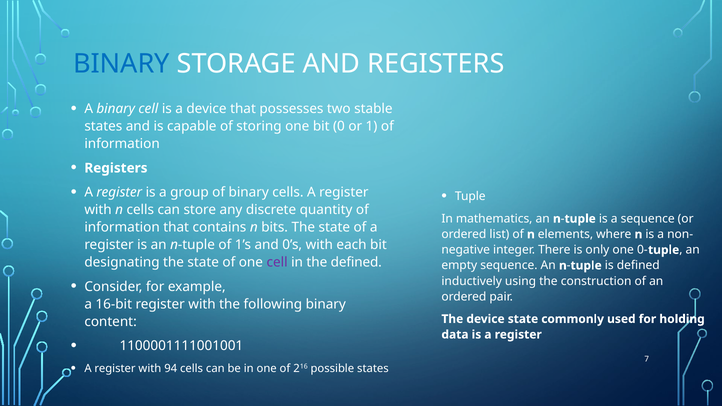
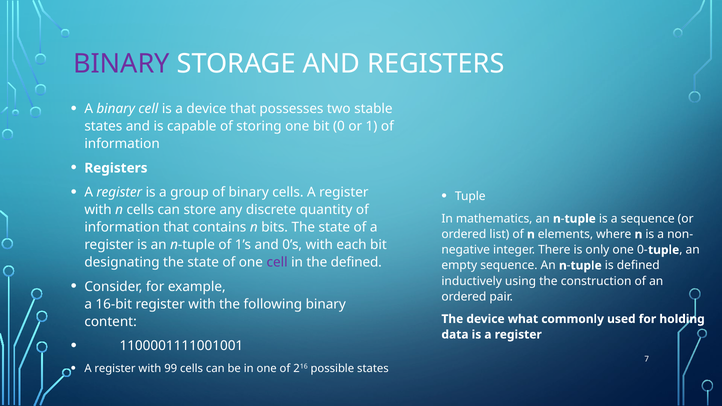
BINARY at (121, 64) colour: blue -> purple
device state: state -> what
94: 94 -> 99
